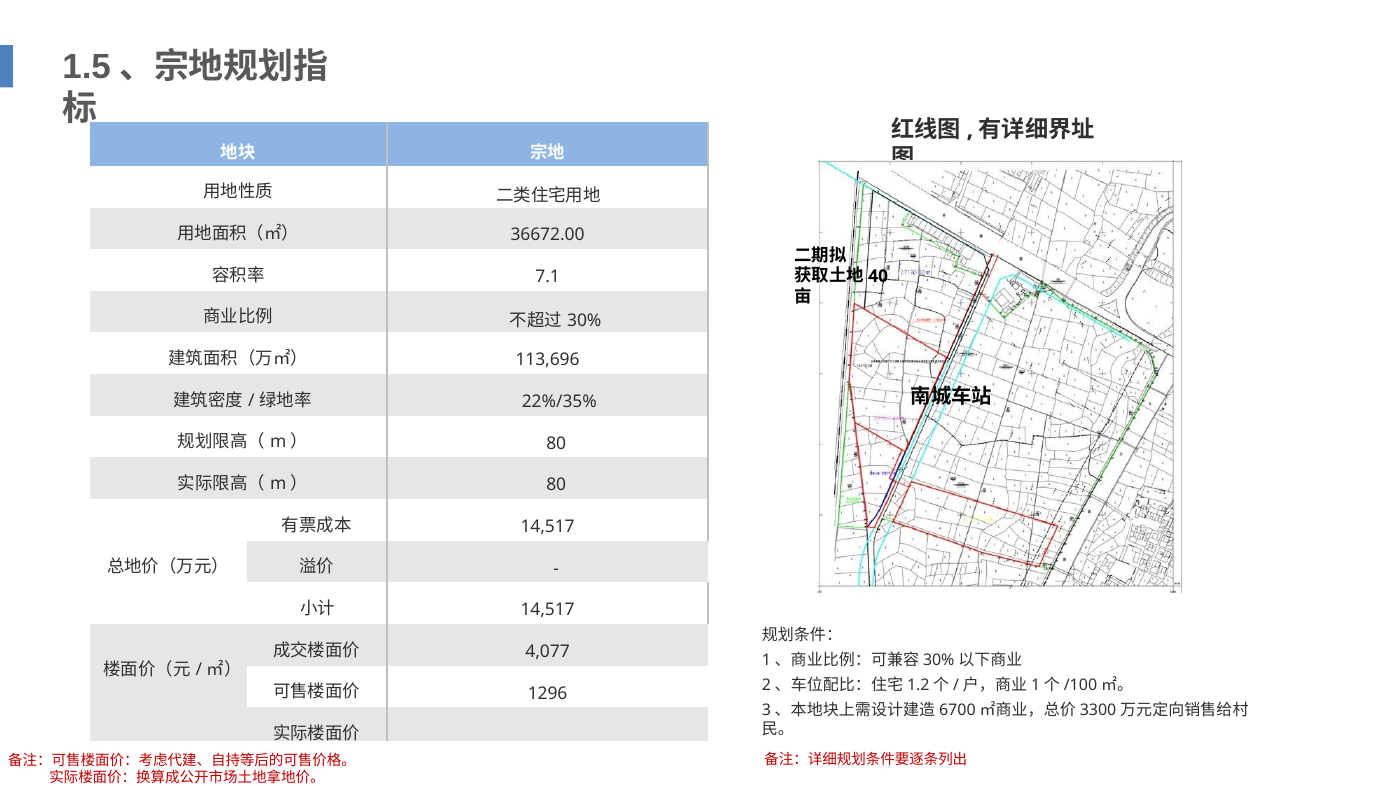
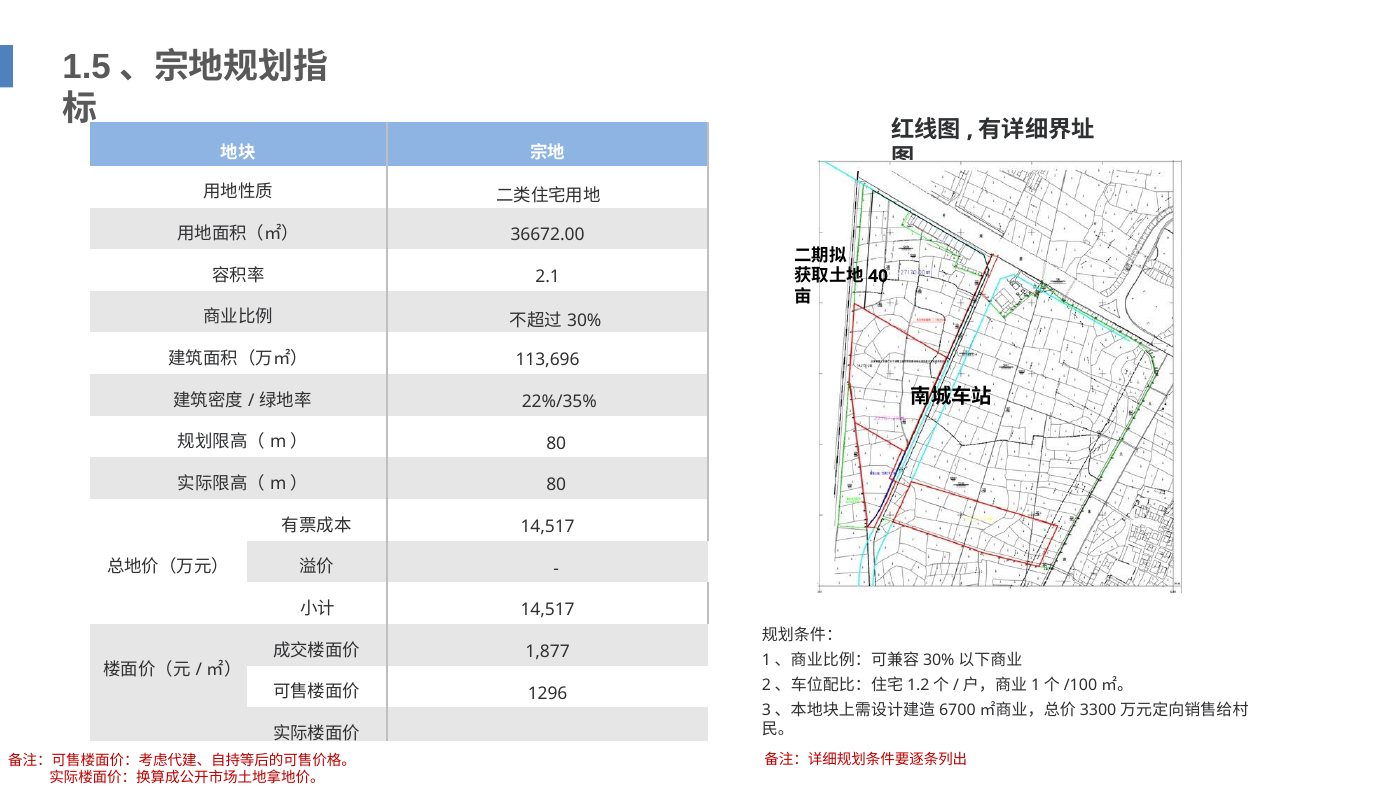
7.1: 7.1 -> 2.1
4,077: 4,077 -> 1,877
